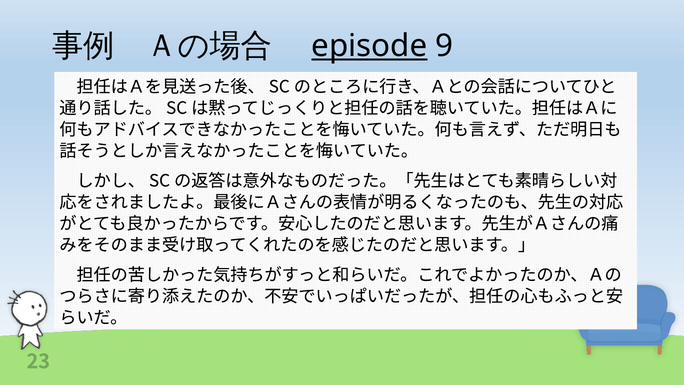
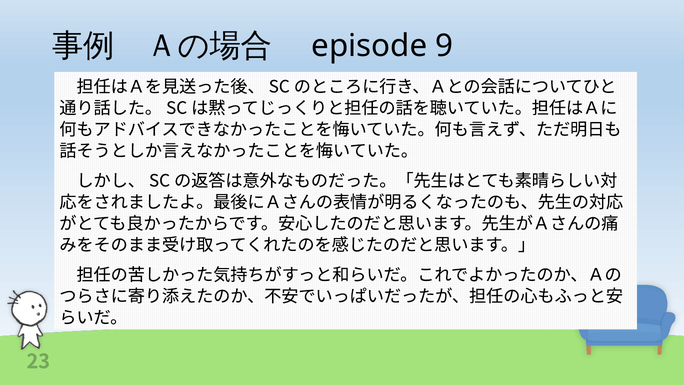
episode underline: present -> none
